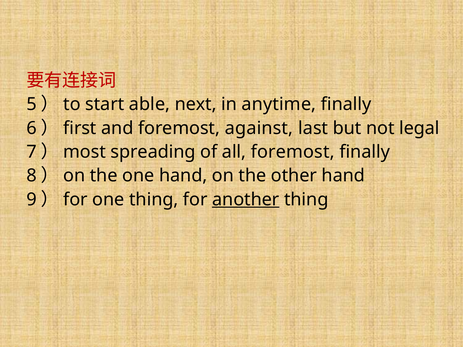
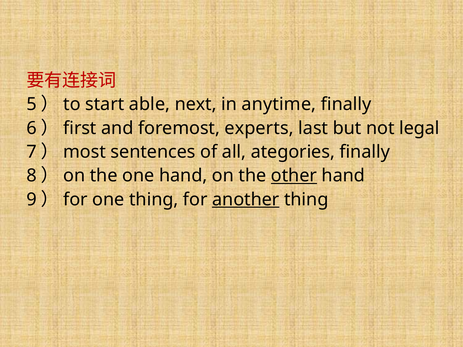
against: against -> experts
spreading: spreading -> sentences
all foremost: foremost -> ategories
other underline: none -> present
